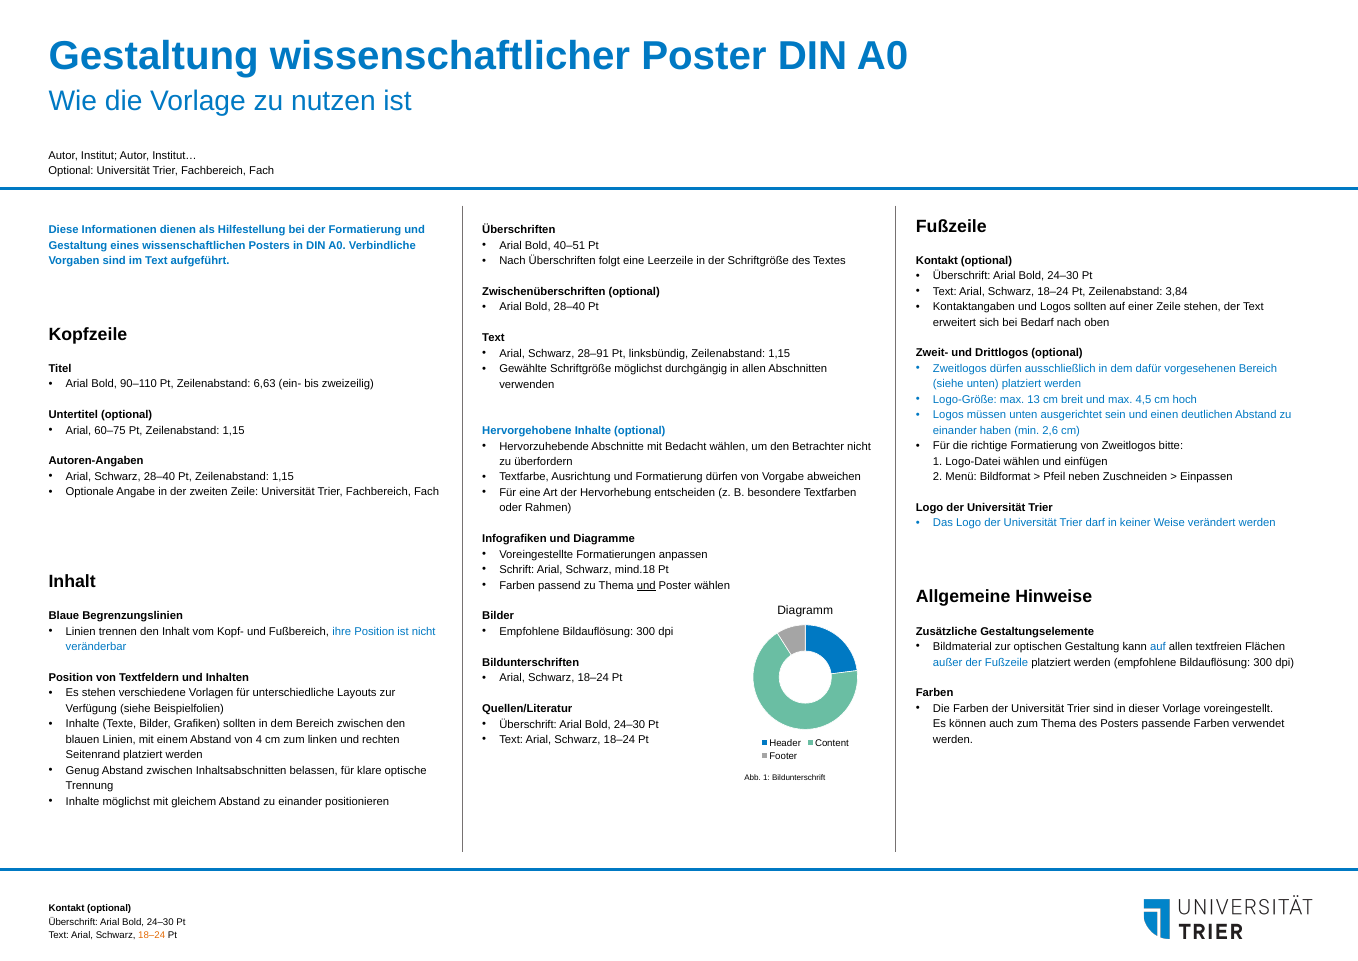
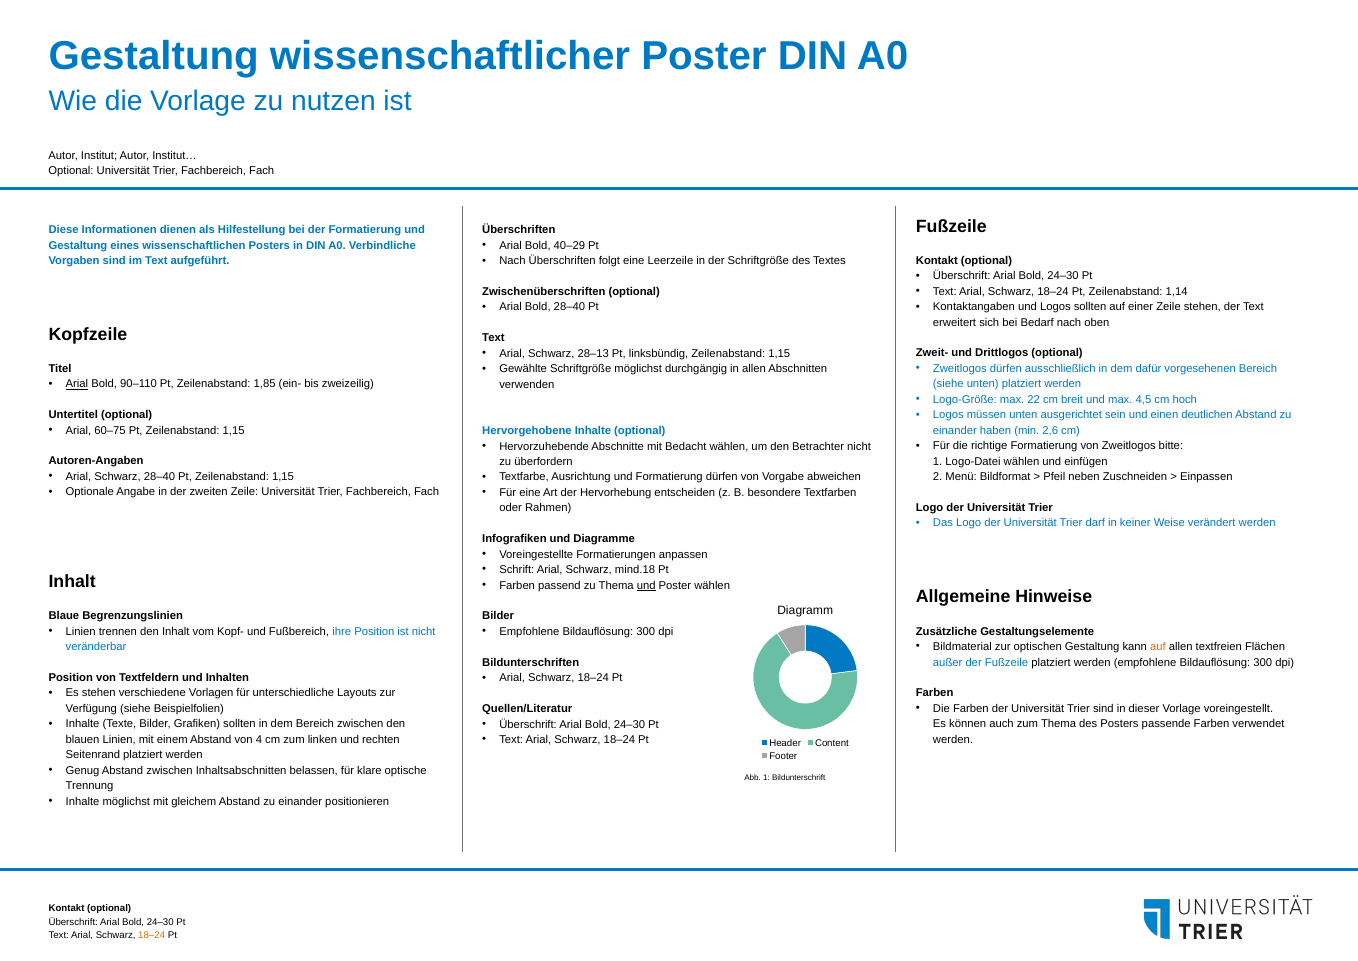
40–51: 40–51 -> 40–29
3,84: 3,84 -> 1,14
28–91: 28–91 -> 28–13
Arial at (77, 384) underline: none -> present
6,63: 6,63 -> 1,85
13: 13 -> 22
auf at (1158, 647) colour: blue -> orange
